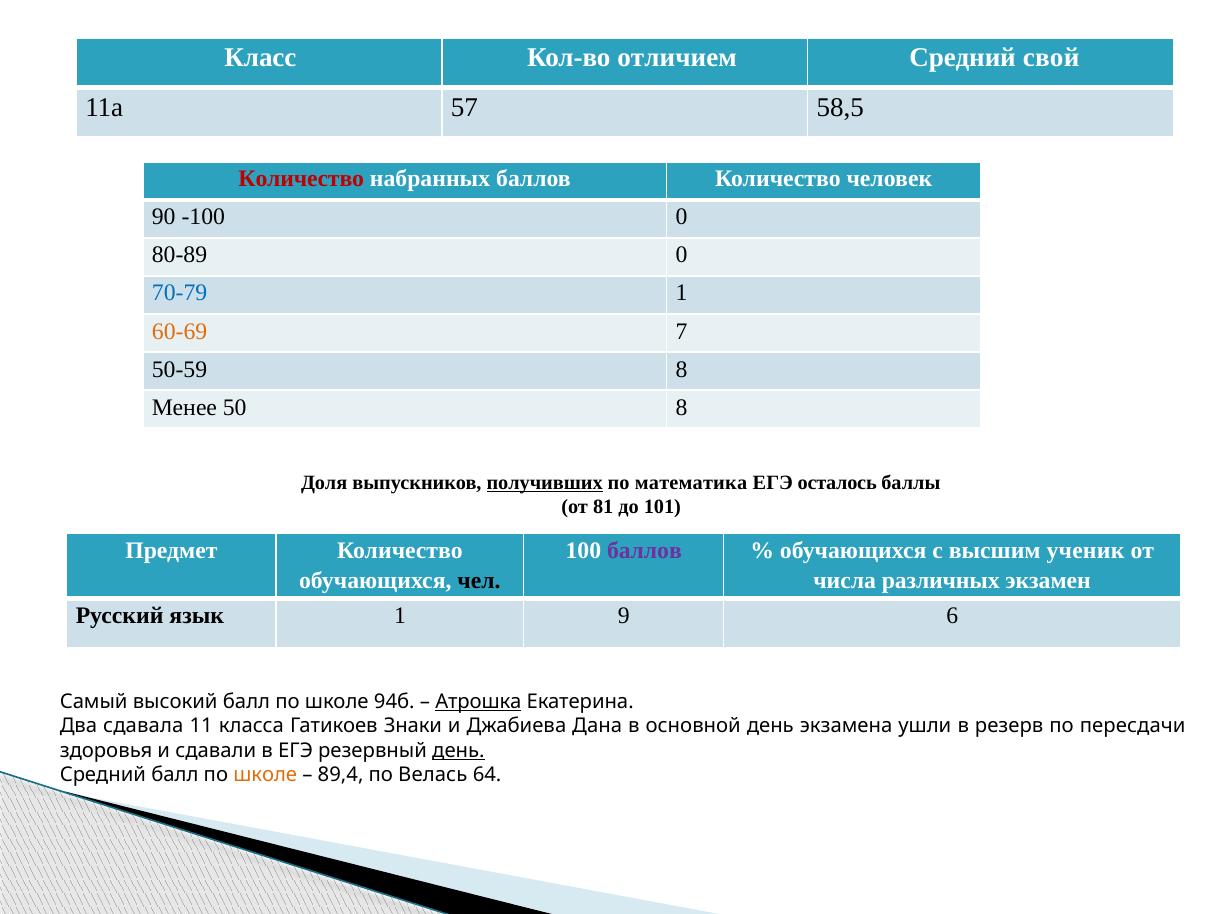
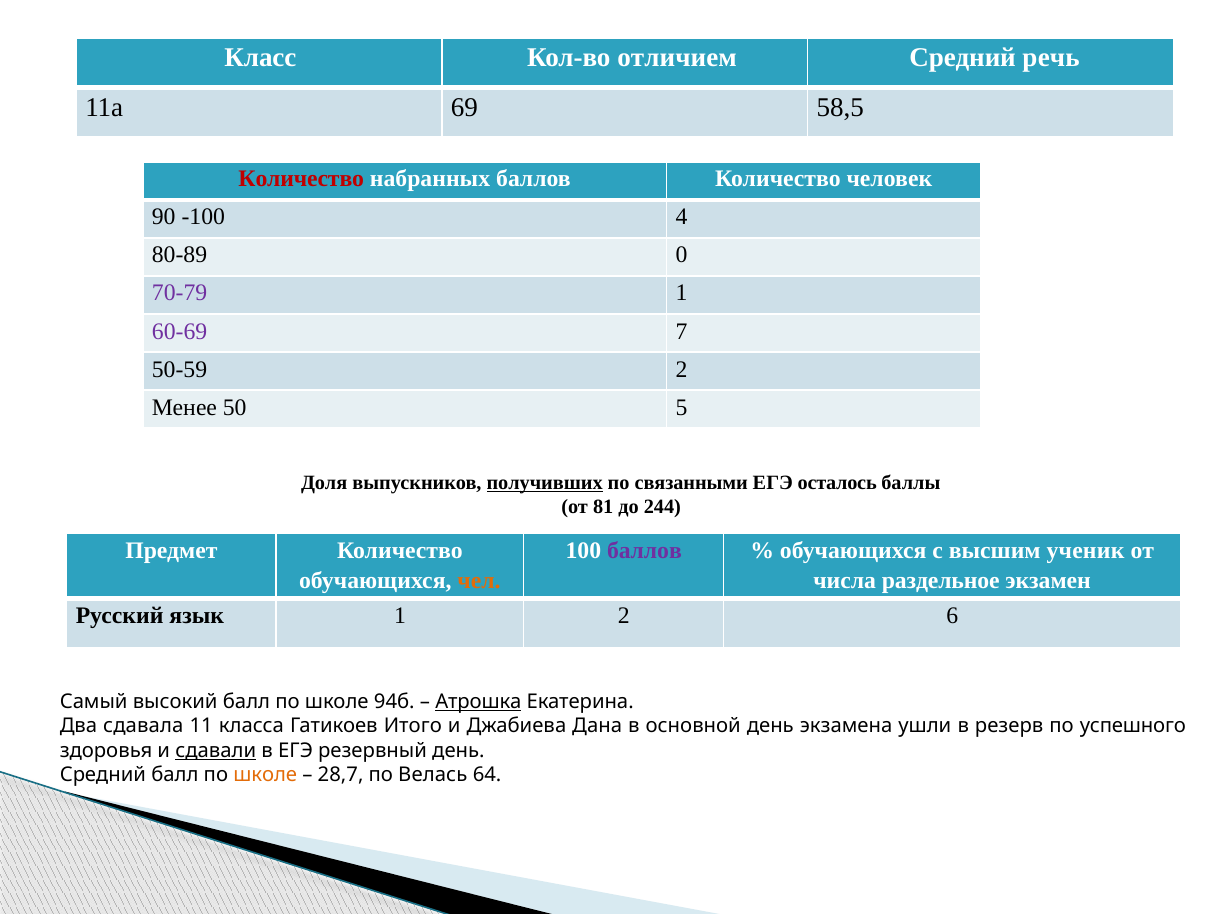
свой: свой -> речь
57: 57 -> 69
-100 0: 0 -> 4
70-79 colour: blue -> purple
60-69 colour: orange -> purple
50-59 8: 8 -> 2
50 8: 8 -> 5
математика: математика -> связанными
101: 101 -> 244
чел colour: black -> orange
различных: различных -> раздельное
1 9: 9 -> 2
Знаки: Знаки -> Итого
пересдачи: пересдачи -> успешного
сдавали underline: none -> present
день at (458, 751) underline: present -> none
89,4: 89,4 -> 28,7
